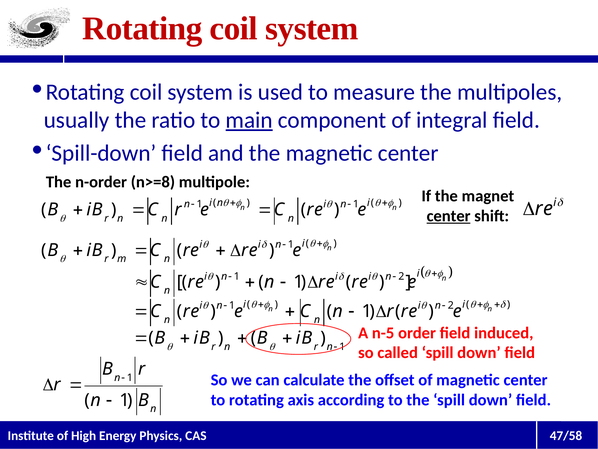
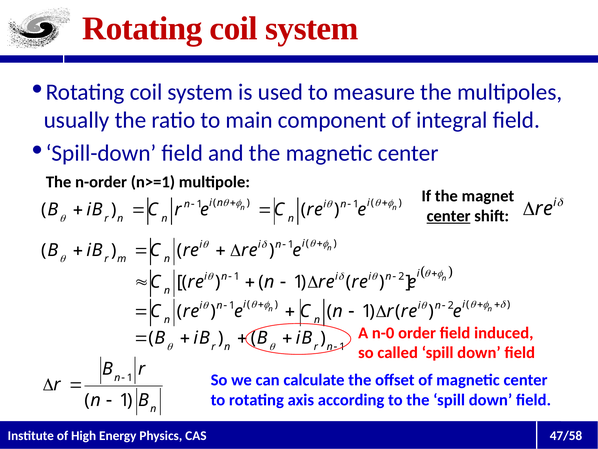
main underline: present -> none
n>=8: n>=8 -> n>=1
n-5: n-5 -> n-0
